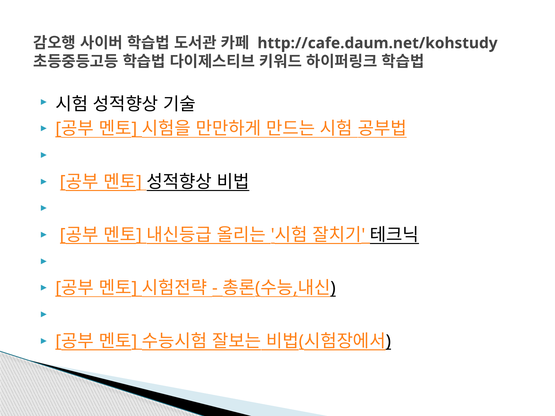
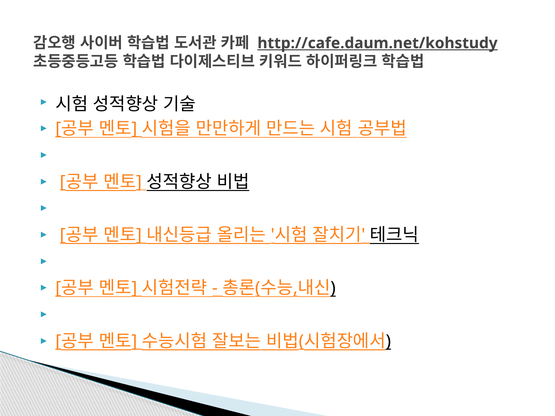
http://cafe.daum.net/kohstudy underline: none -> present
